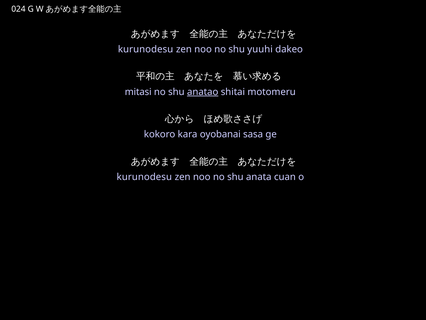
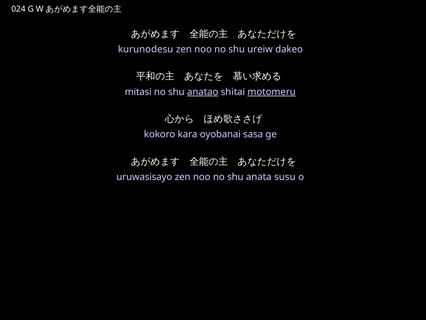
yuuhi: yuuhi -> ureiw
motomeru underline: none -> present
kurunodesu at (144, 177): kurunodesu -> uruwasisayo
cuan: cuan -> susu
